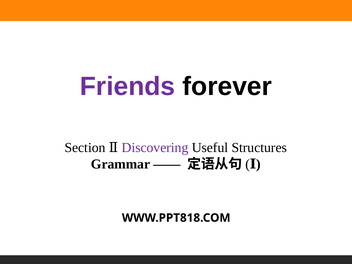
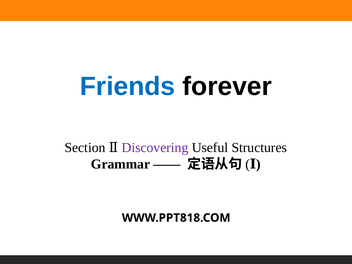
Friends colour: purple -> blue
